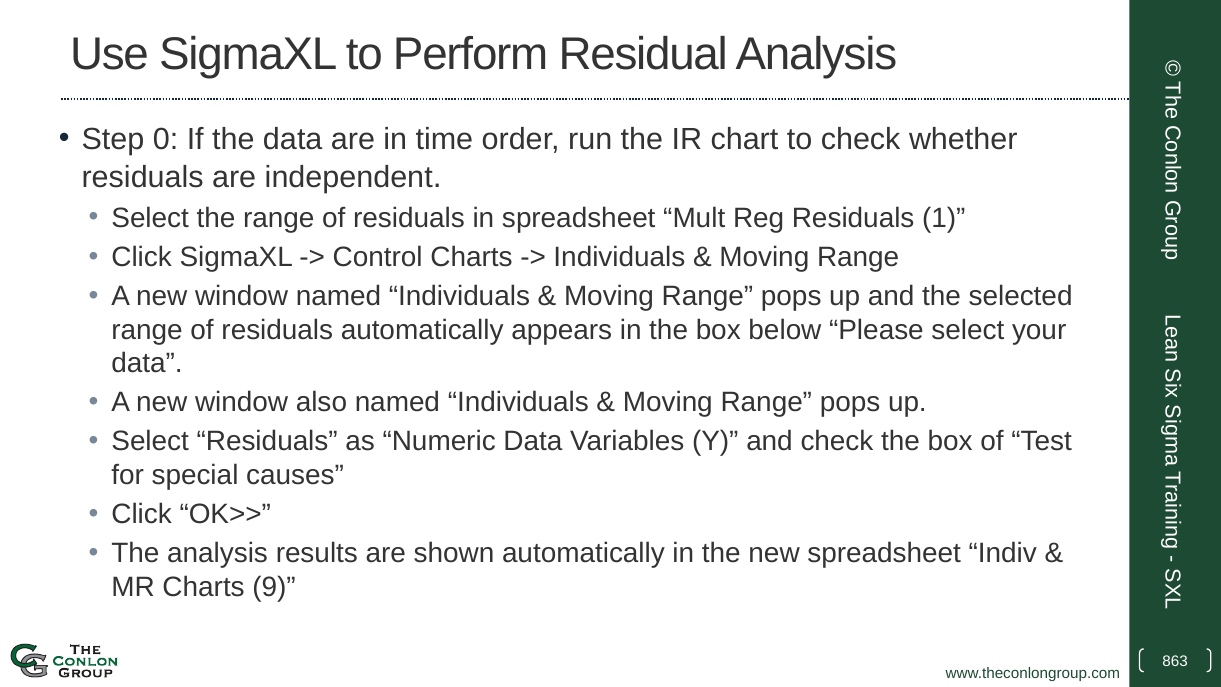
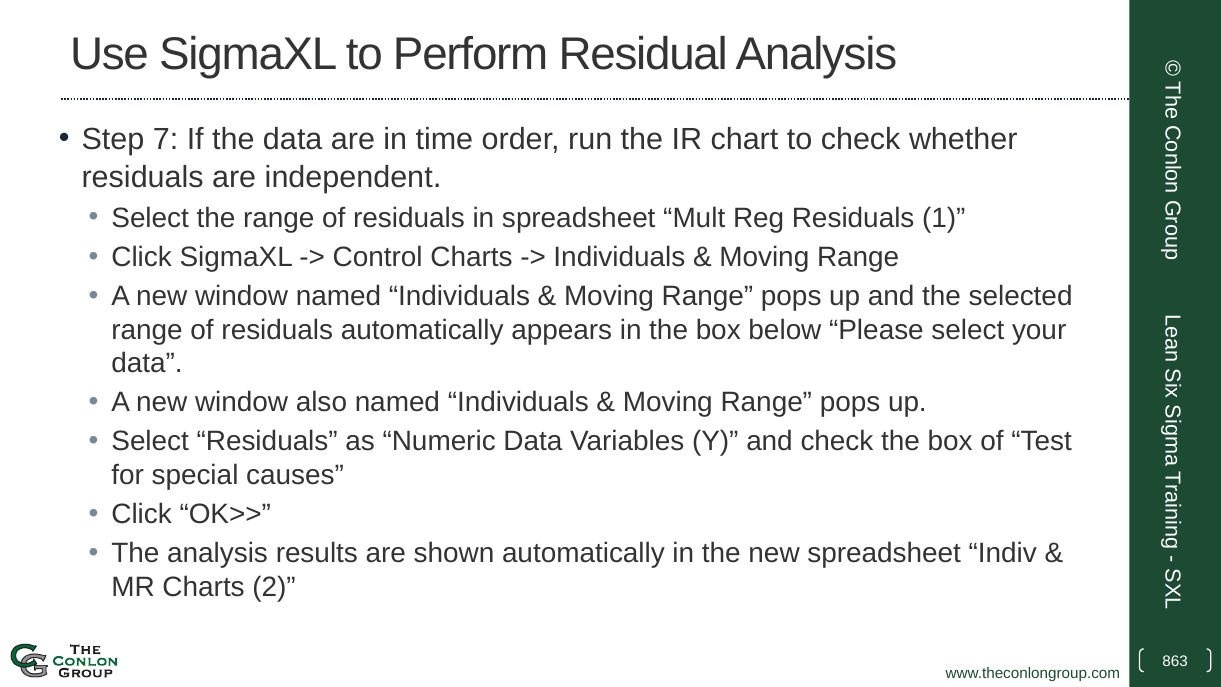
0: 0 -> 7
9: 9 -> 2
